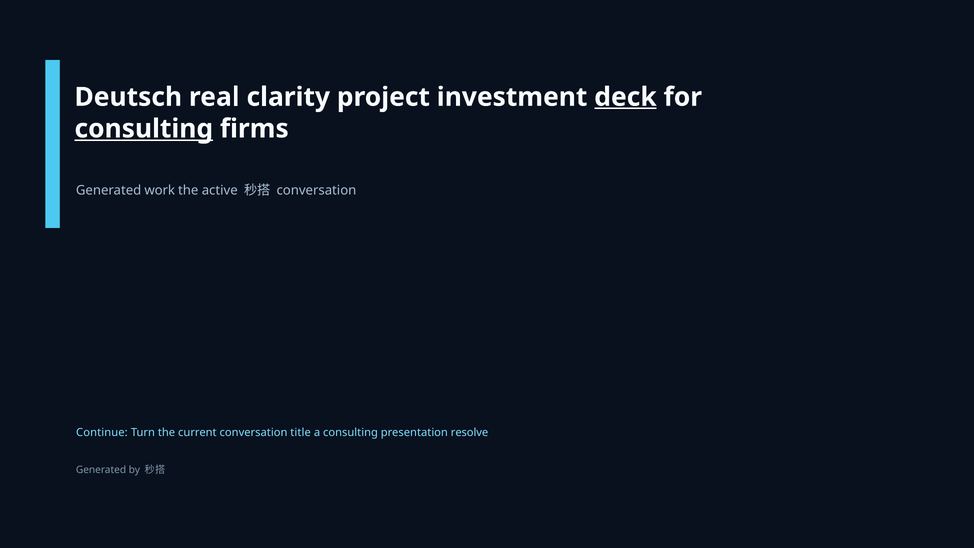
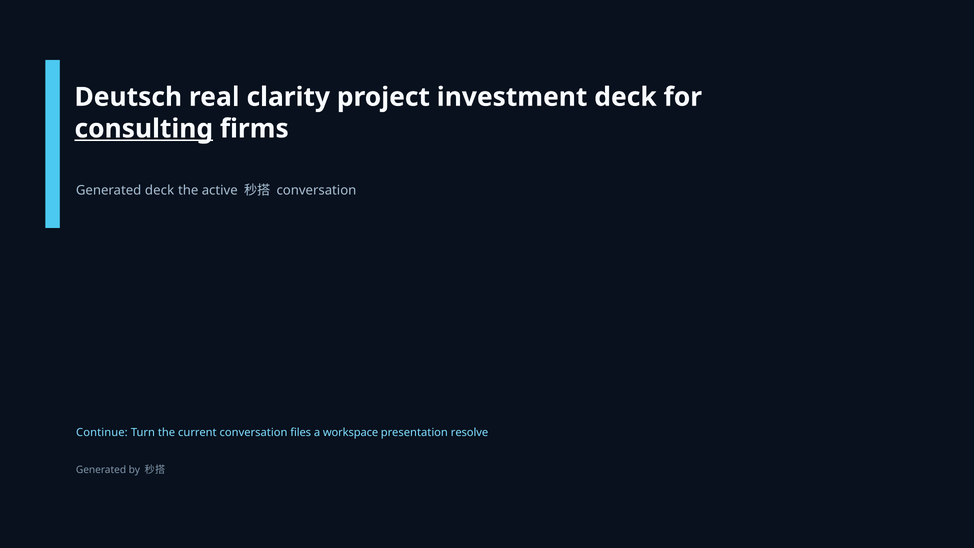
deck at (625, 97) underline: present -> none
Generated work: work -> deck
title: title -> files
a consulting: consulting -> workspace
